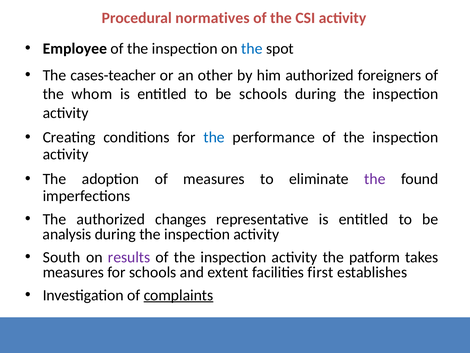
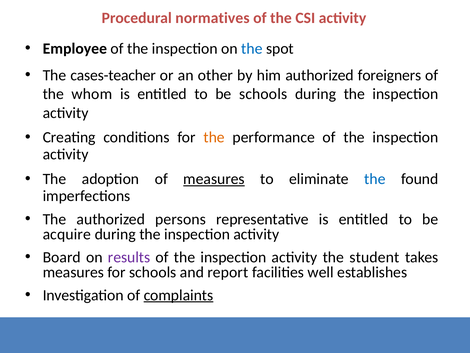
the at (214, 137) colour: blue -> orange
measures at (214, 179) underline: none -> present
the at (375, 179) colour: purple -> blue
changes: changes -> persons
analysis: analysis -> acquire
South: South -> Board
patform: patform -> student
extent: extent -> report
first: first -> well
